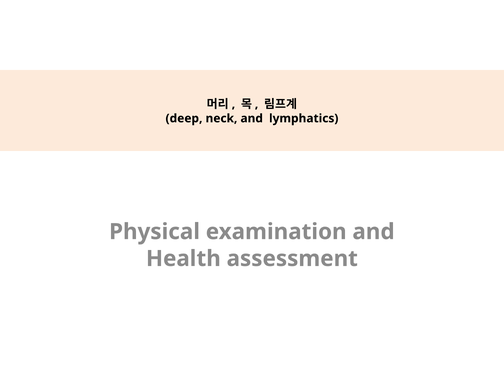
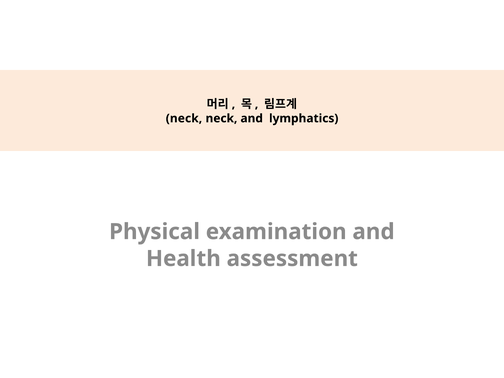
deep at (184, 118): deep -> neck
